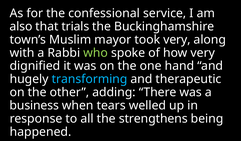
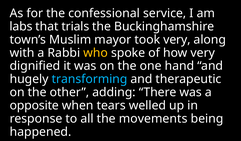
also: also -> labs
who colour: light green -> yellow
business: business -> opposite
strengthens: strengthens -> movements
